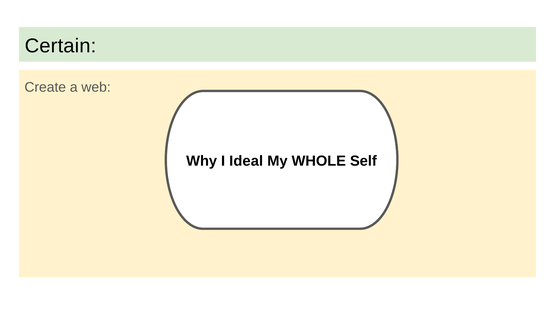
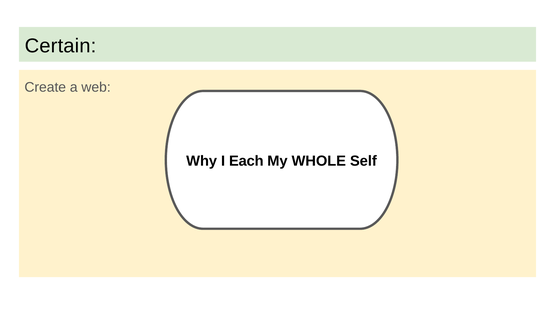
Ideal: Ideal -> Each
